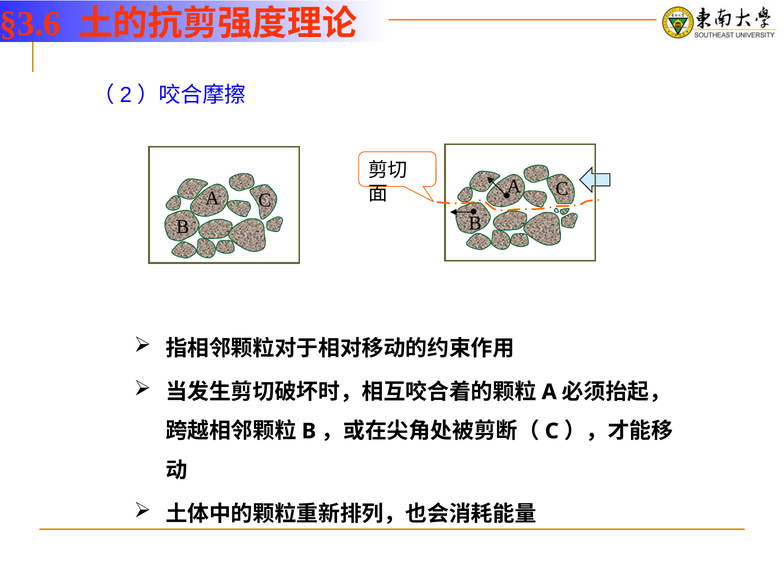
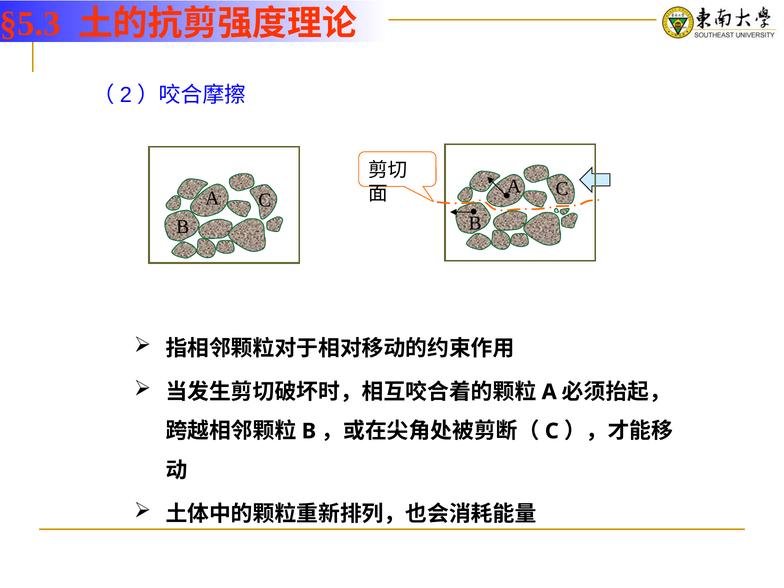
§3.6: §3.6 -> §5.3
